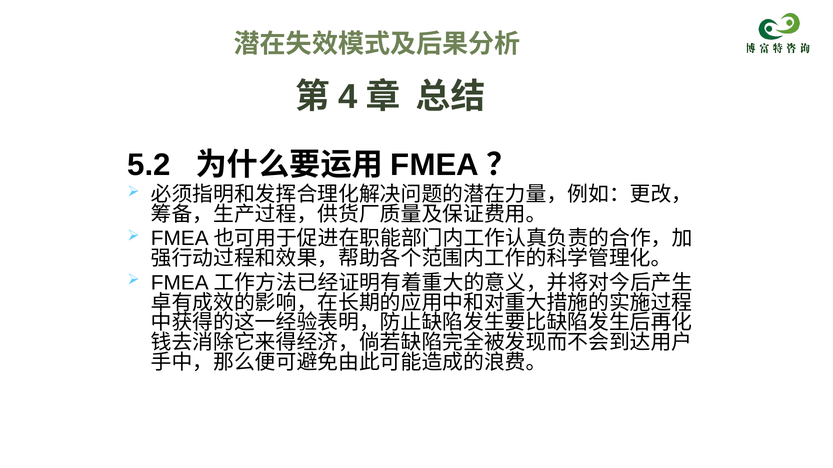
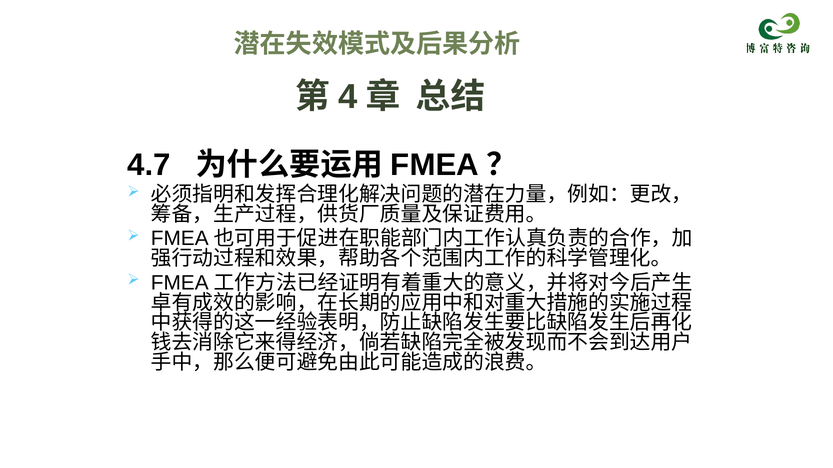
5.2: 5.2 -> 4.7
